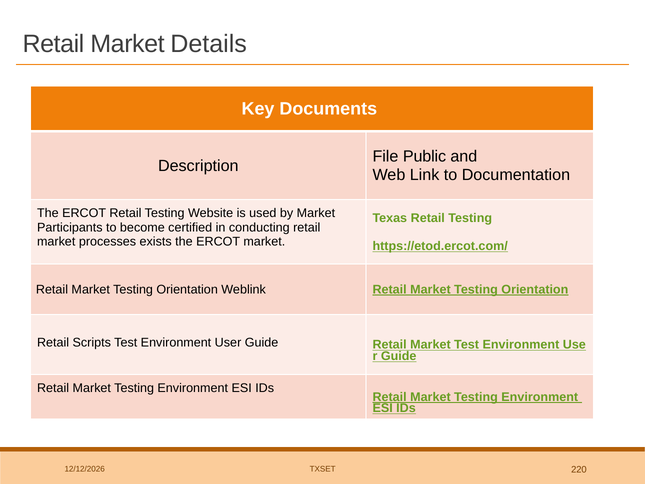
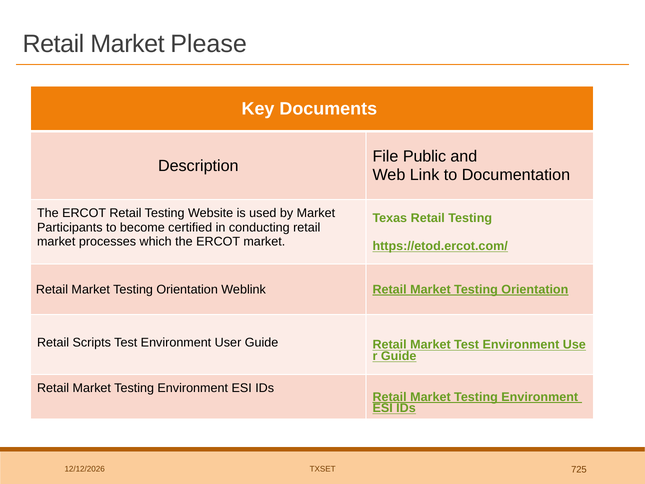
Details: Details -> Please
exists: exists -> which
220: 220 -> 725
